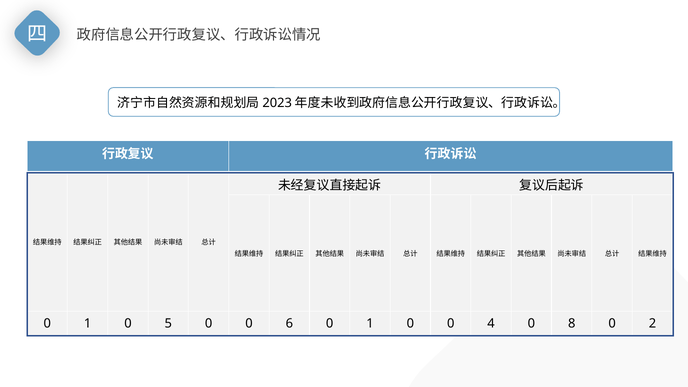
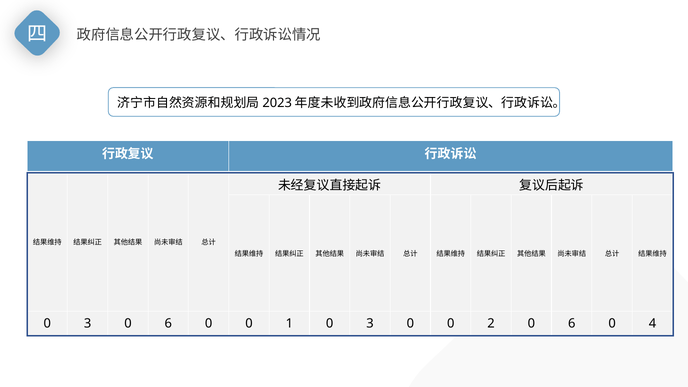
1 at (88, 323): 1 -> 3
5 at (168, 323): 5 -> 6
6: 6 -> 1
1 at (370, 323): 1 -> 3
4: 4 -> 2
8 at (572, 323): 8 -> 6
2: 2 -> 4
